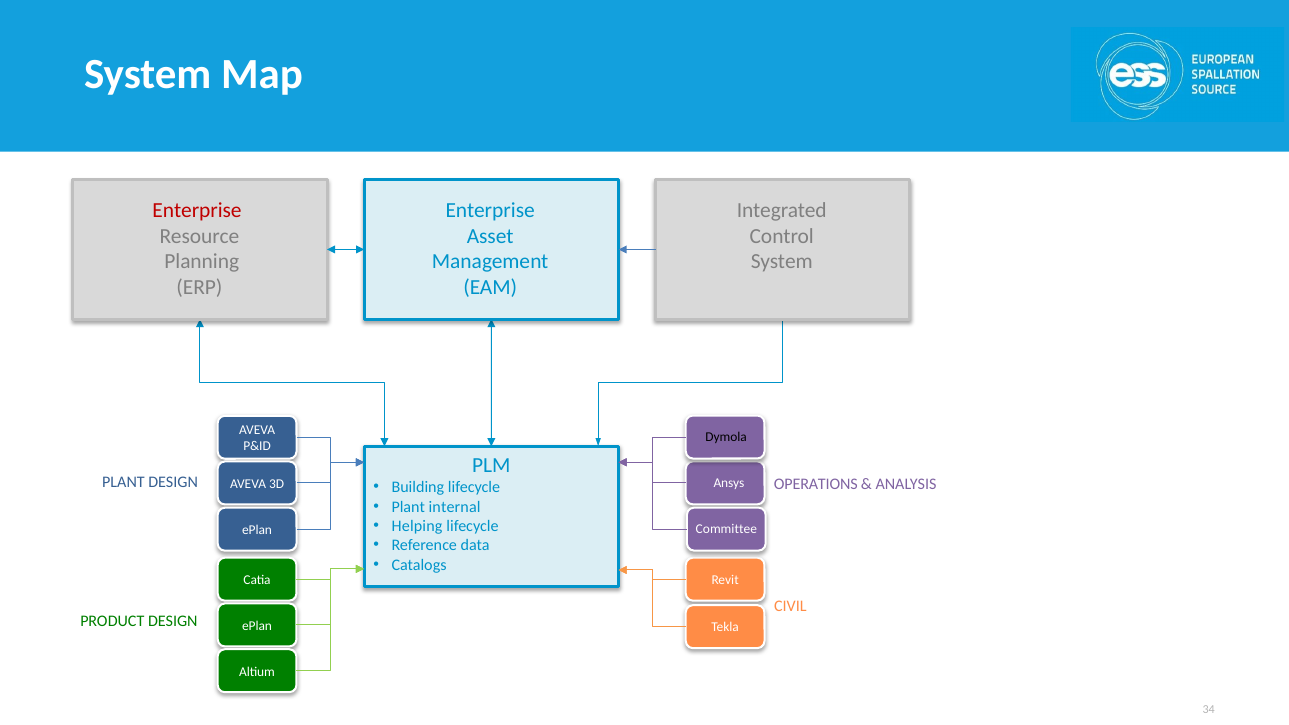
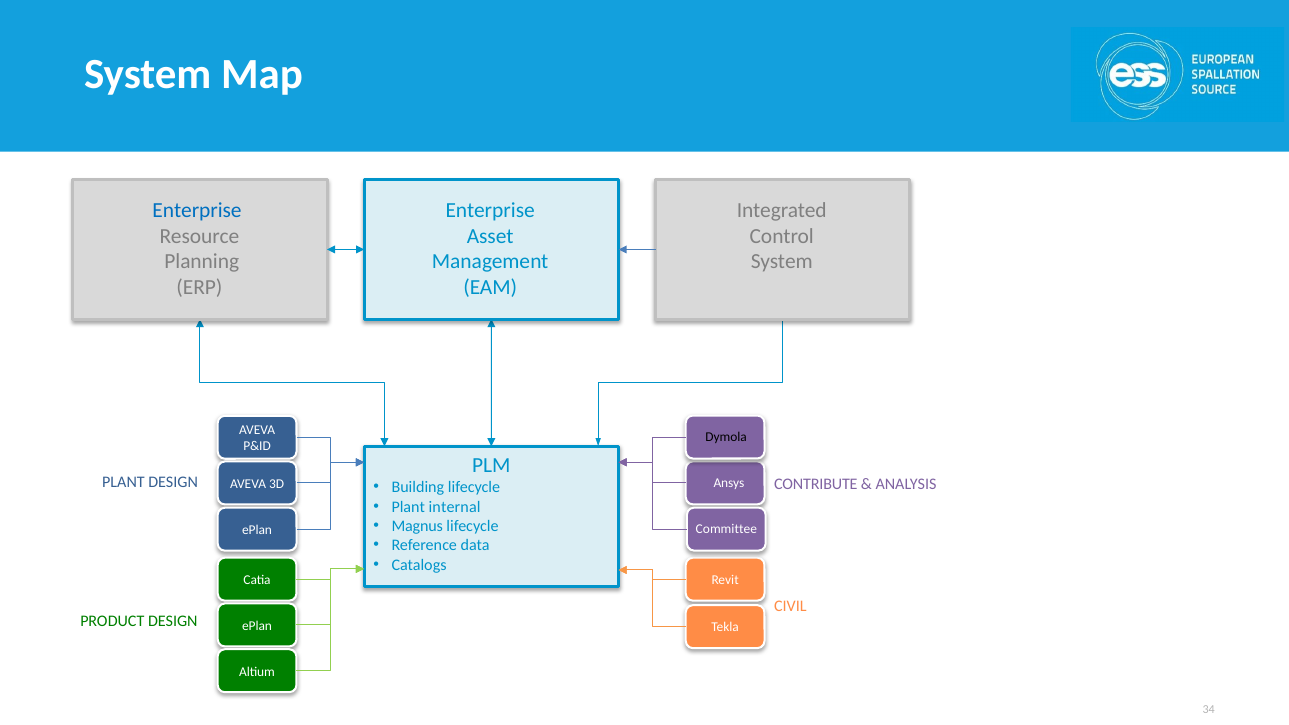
Enterprise at (197, 210) colour: red -> blue
OPERATIONS: OPERATIONS -> CONTRIBUTE
Helping: Helping -> Magnus
